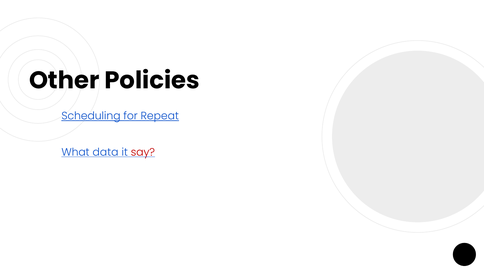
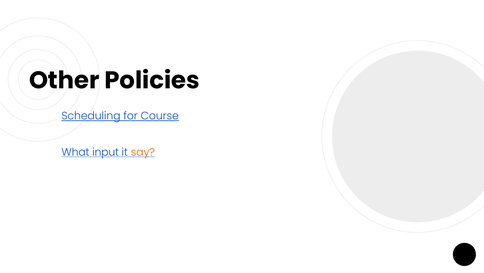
Repeat: Repeat -> Course
data: data -> input
say colour: red -> orange
